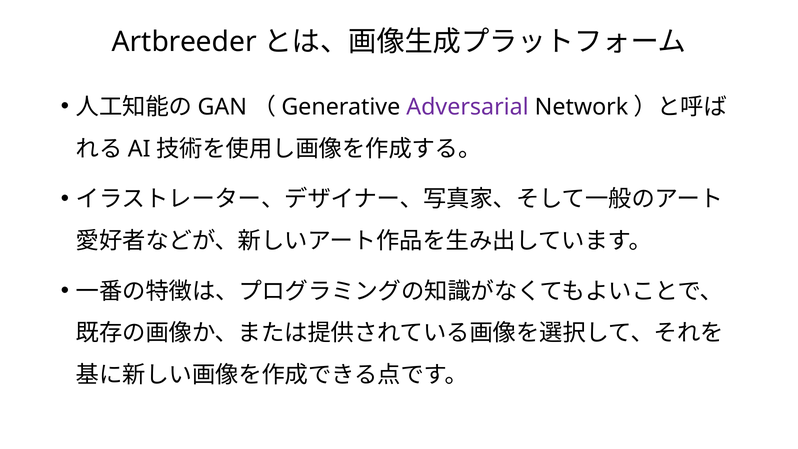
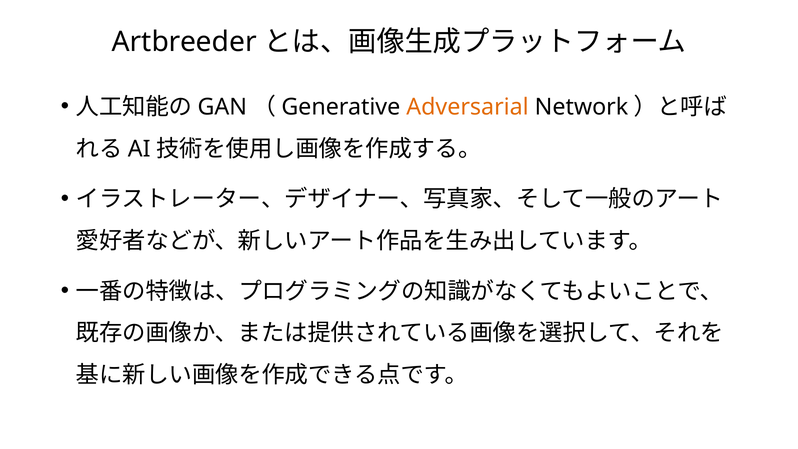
Adversarial colour: purple -> orange
